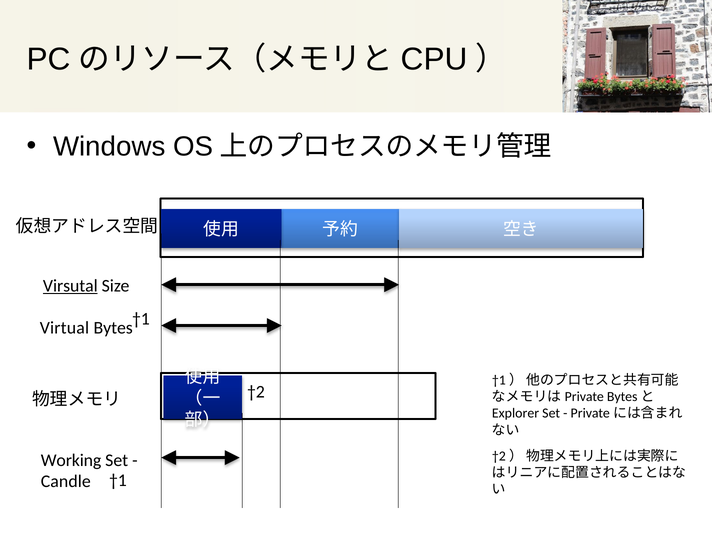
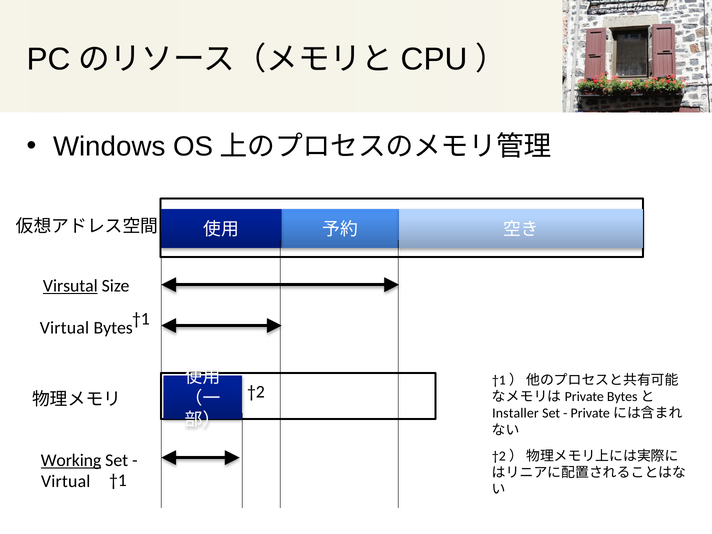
Explorer: Explorer -> Installer
Working underline: none -> present
Candle at (66, 482): Candle -> Virtual
